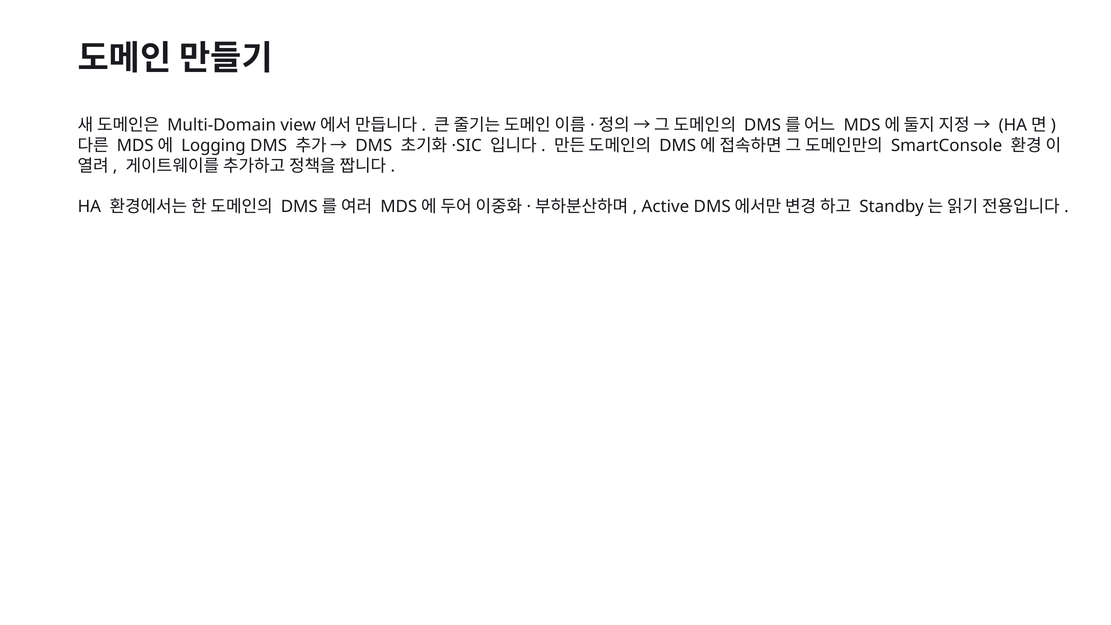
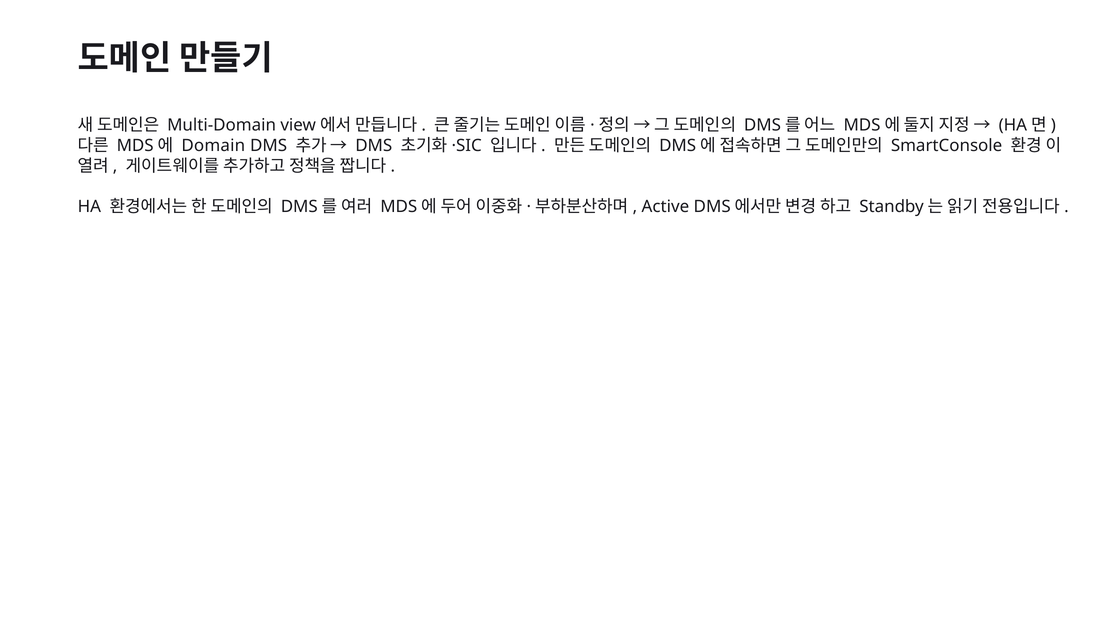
Logging: Logging -> Domain
